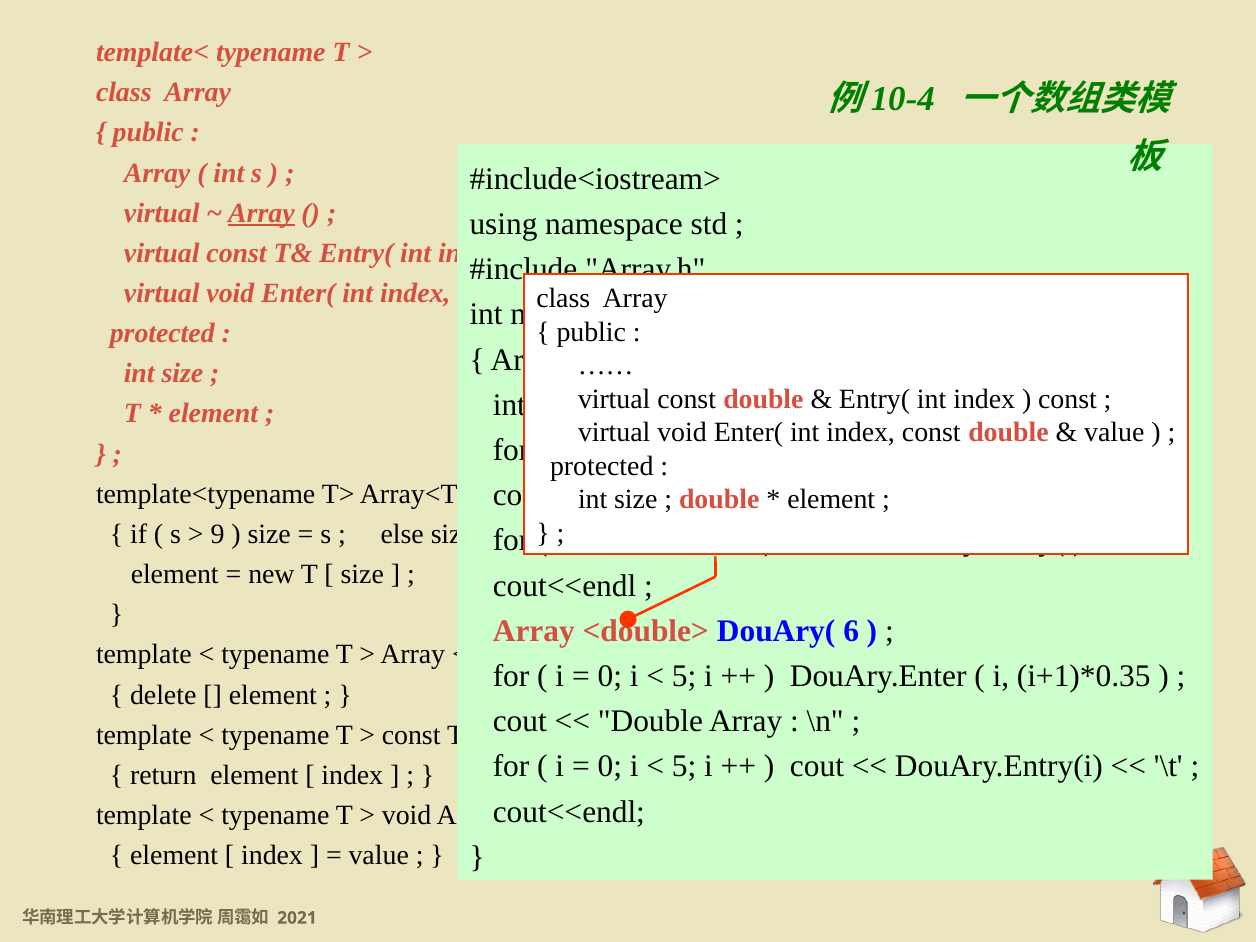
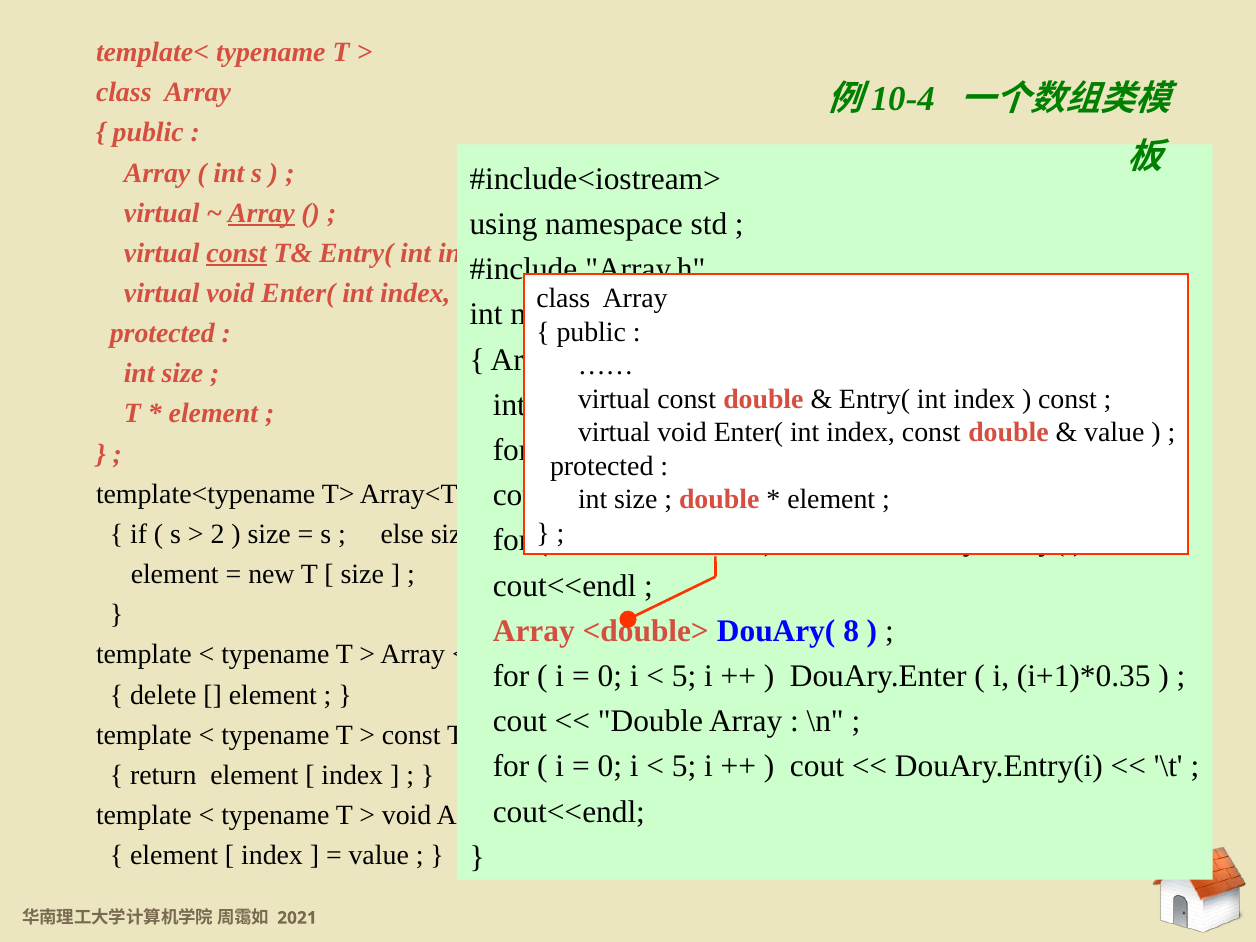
const at (237, 253) underline: none -> present
9: 9 -> 2
6: 6 -> 8
